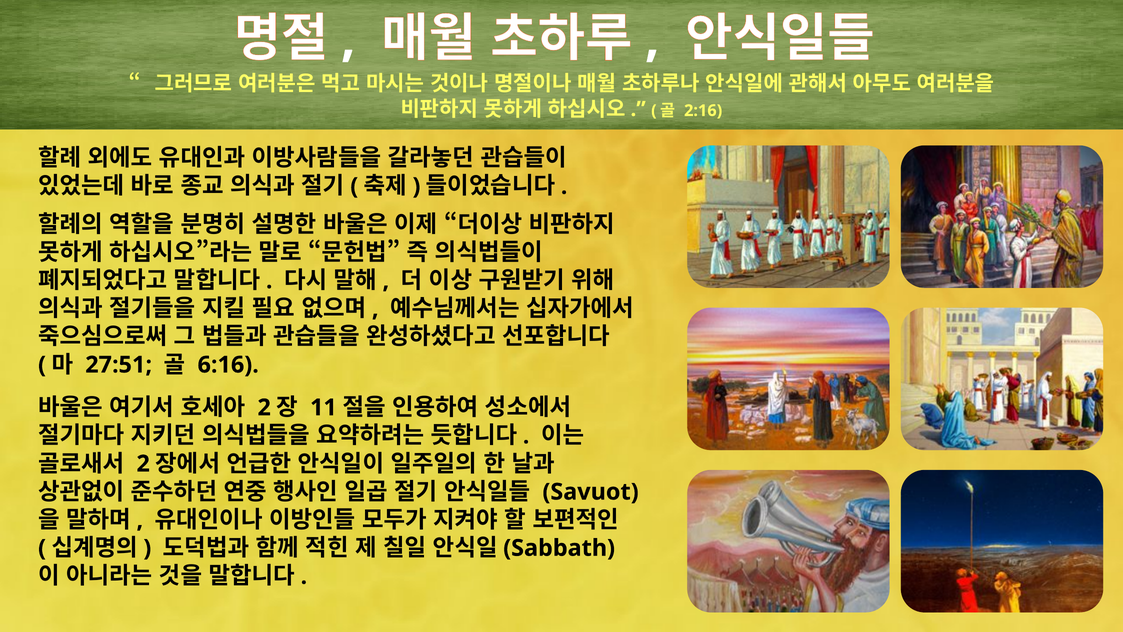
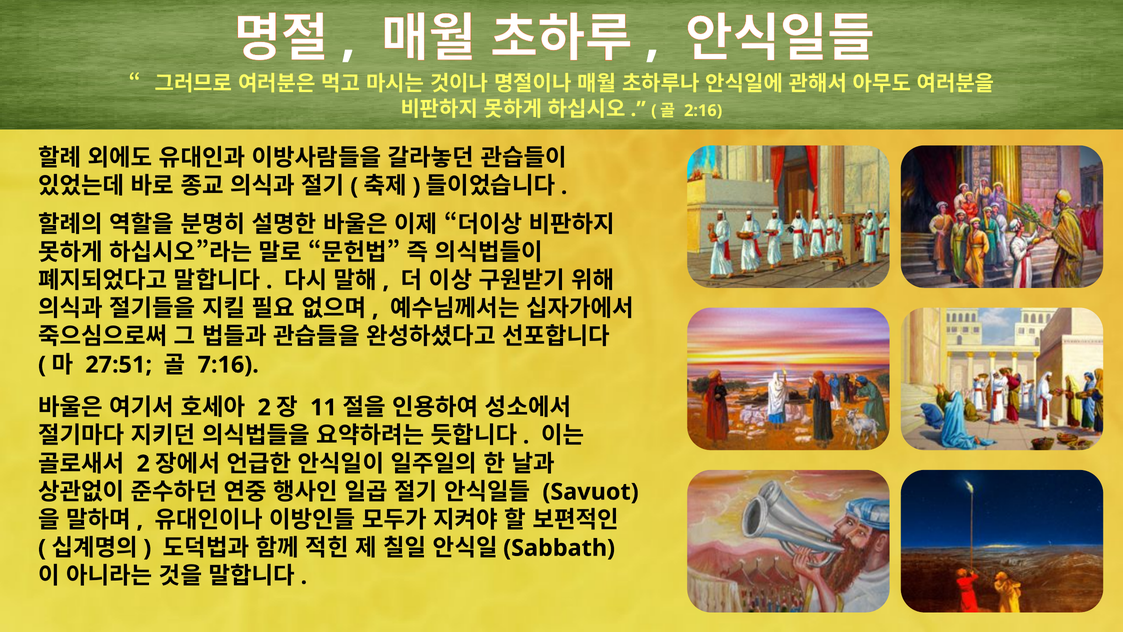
6:16: 6:16 -> 7:16
